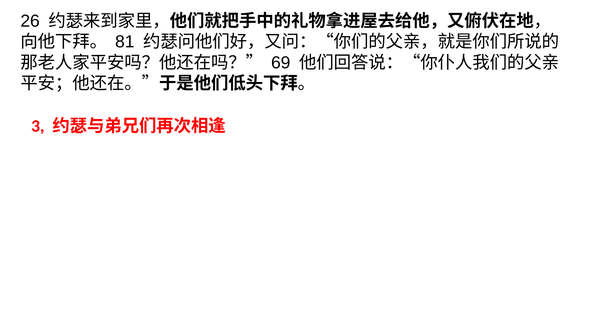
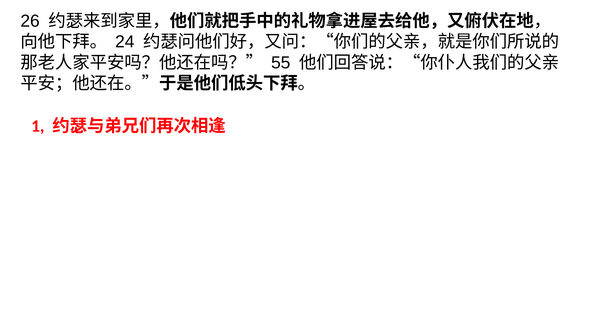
81: 81 -> 24
69: 69 -> 55
3: 3 -> 1
